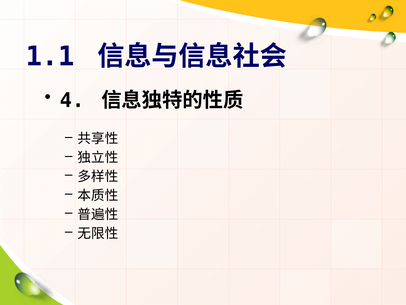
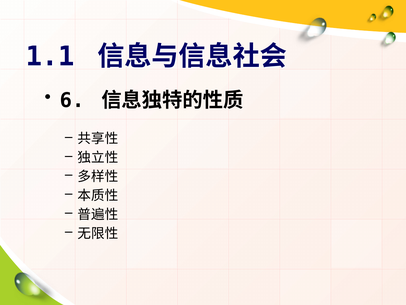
4: 4 -> 6
